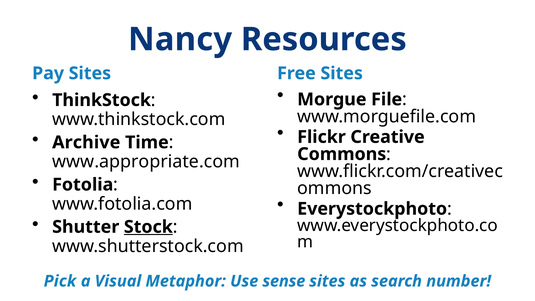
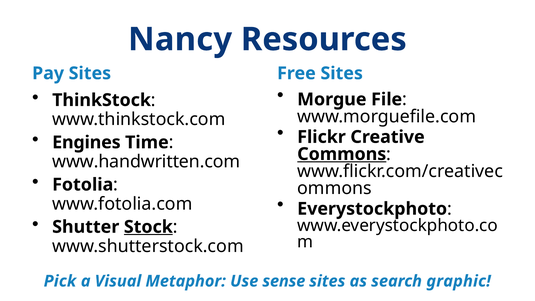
Archive: Archive -> Engines
Commons underline: none -> present
www.appropriate.com: www.appropriate.com -> www.handwritten.com
number: number -> graphic
